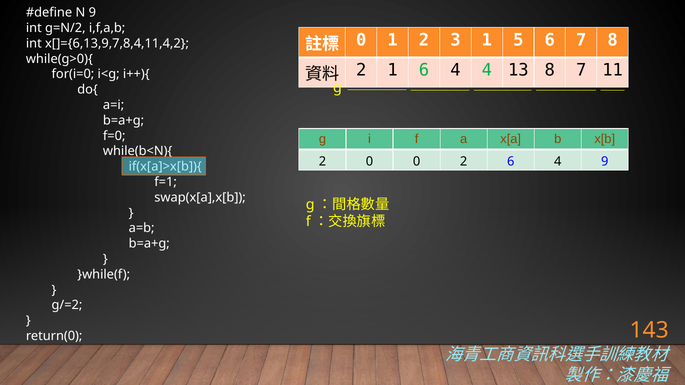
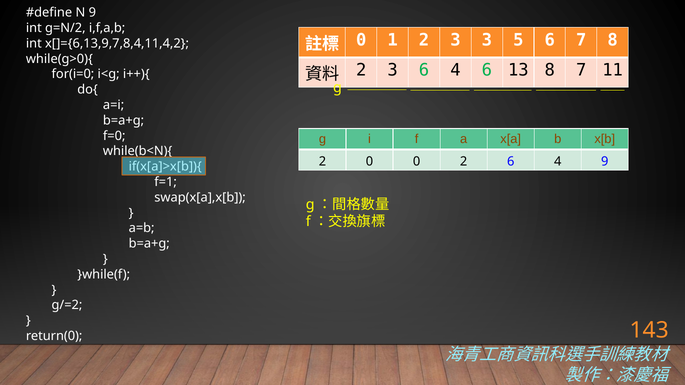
3 1: 1 -> 3
1 at (393, 70): 1 -> 3
4 4: 4 -> 6
